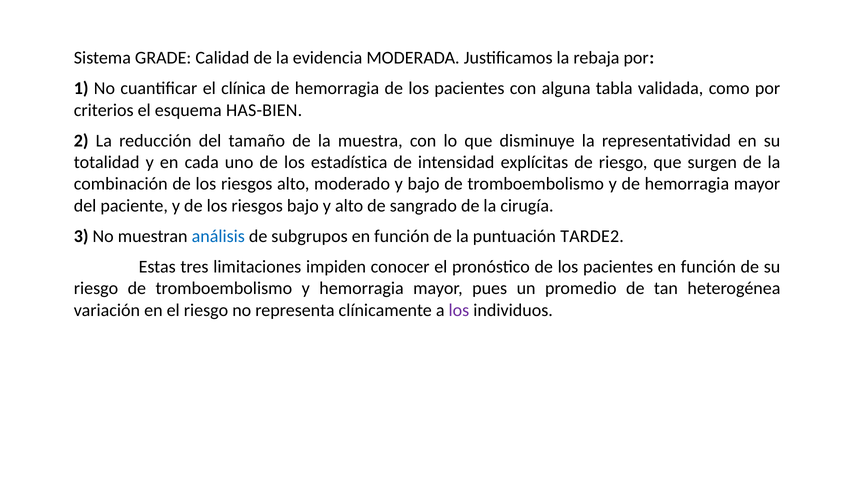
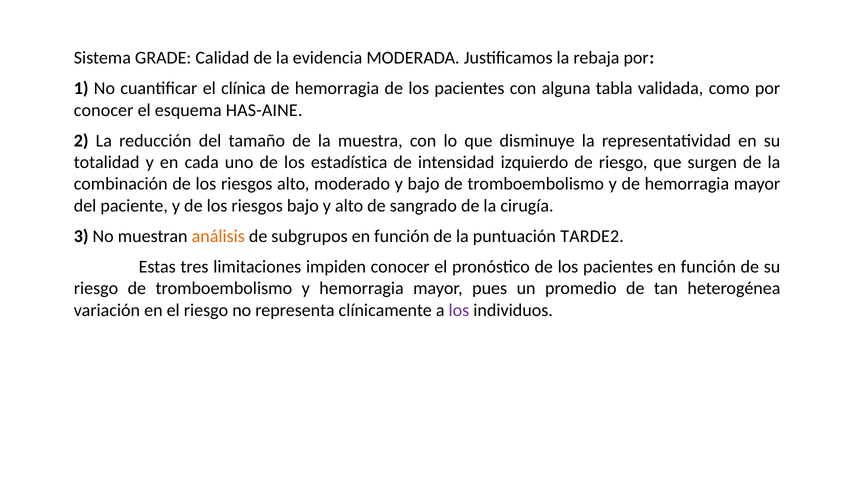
criterios at (104, 110): criterios -> conocer
HAS-BIEN: HAS-BIEN -> HAS-AINE
explícitas: explícitas -> izquierdo
análisis colour: blue -> orange
